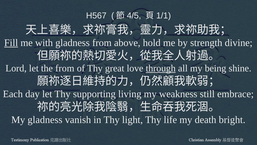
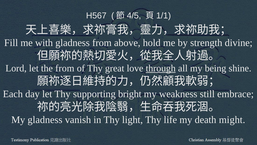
Fill underline: present -> none
living: living -> bright
bright: bright -> might
